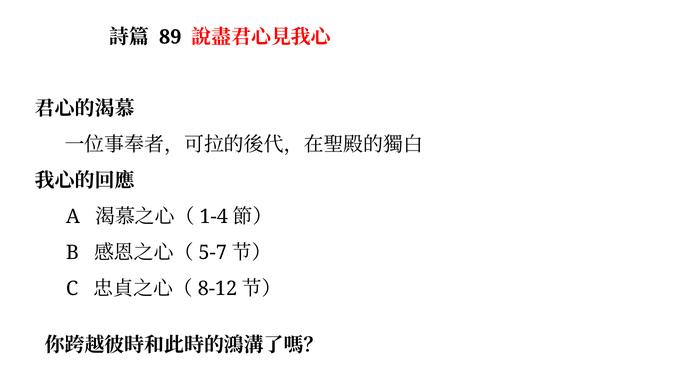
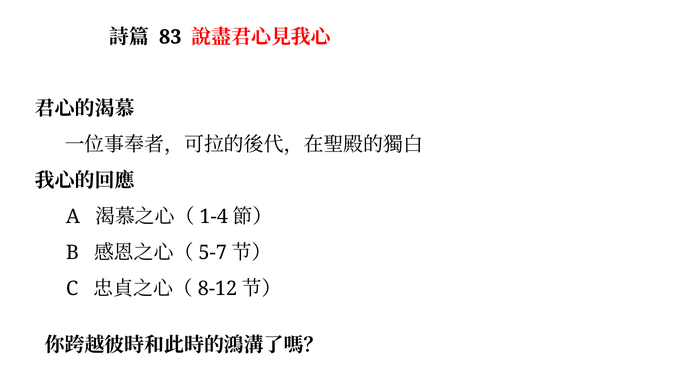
89: 89 -> 83
